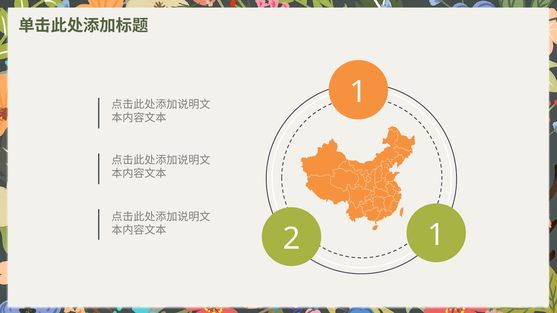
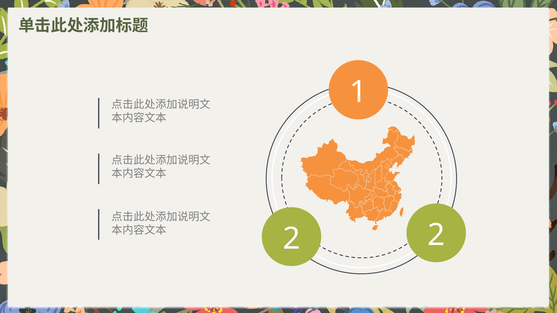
2 1: 1 -> 2
